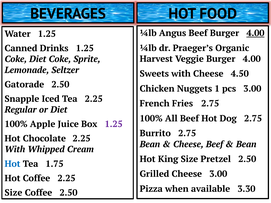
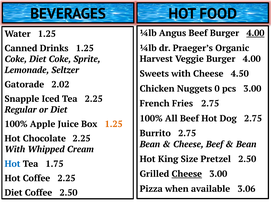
Gatorade 2.50: 2.50 -> 2.02
1: 1 -> 0
1.25 at (114, 124) colour: purple -> orange
Cheese at (187, 174) underline: none -> present
3.30: 3.30 -> 3.06
Size at (13, 193): Size -> Diet
